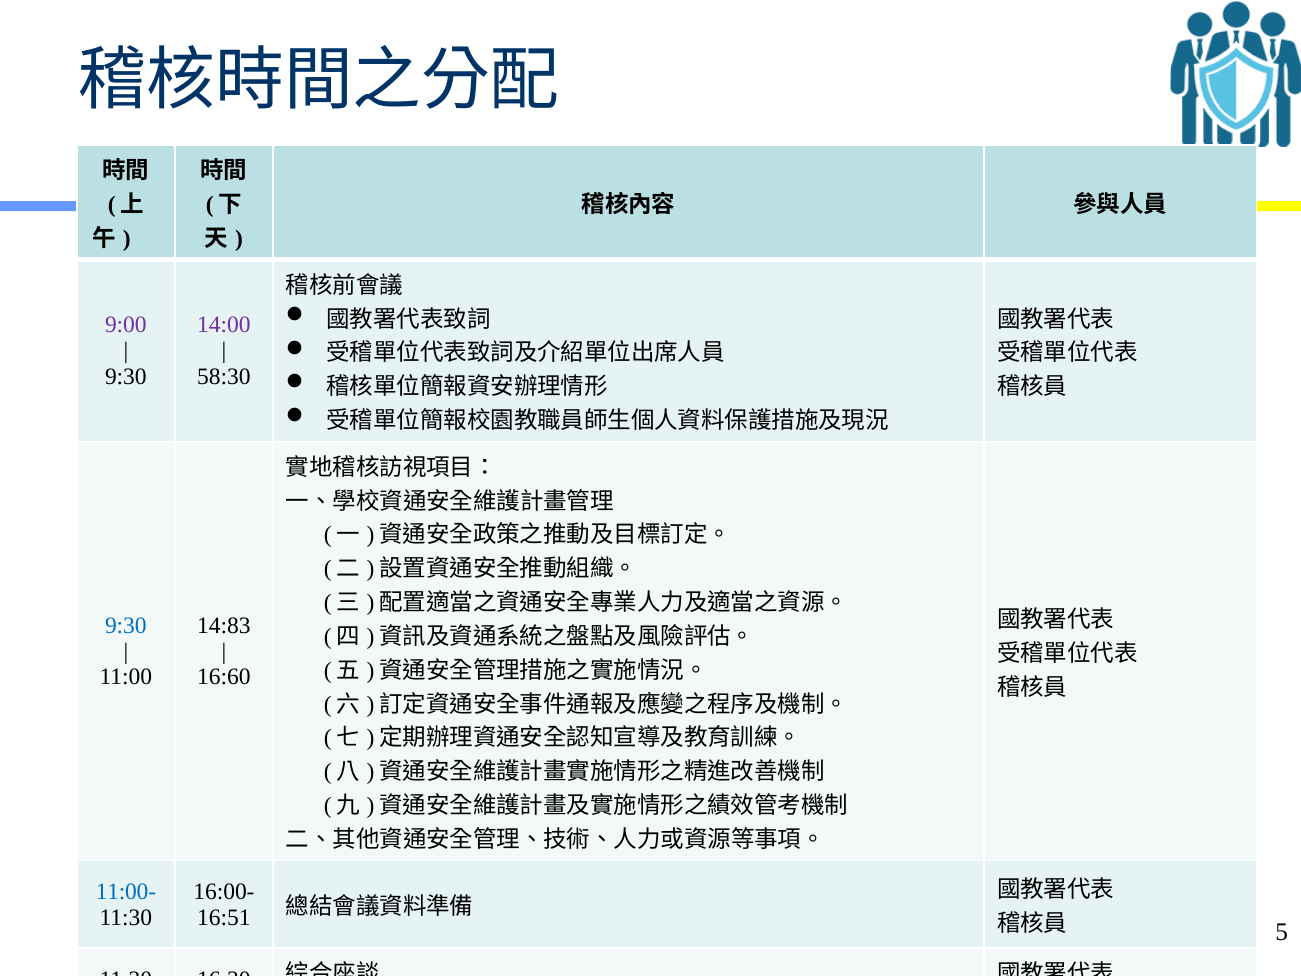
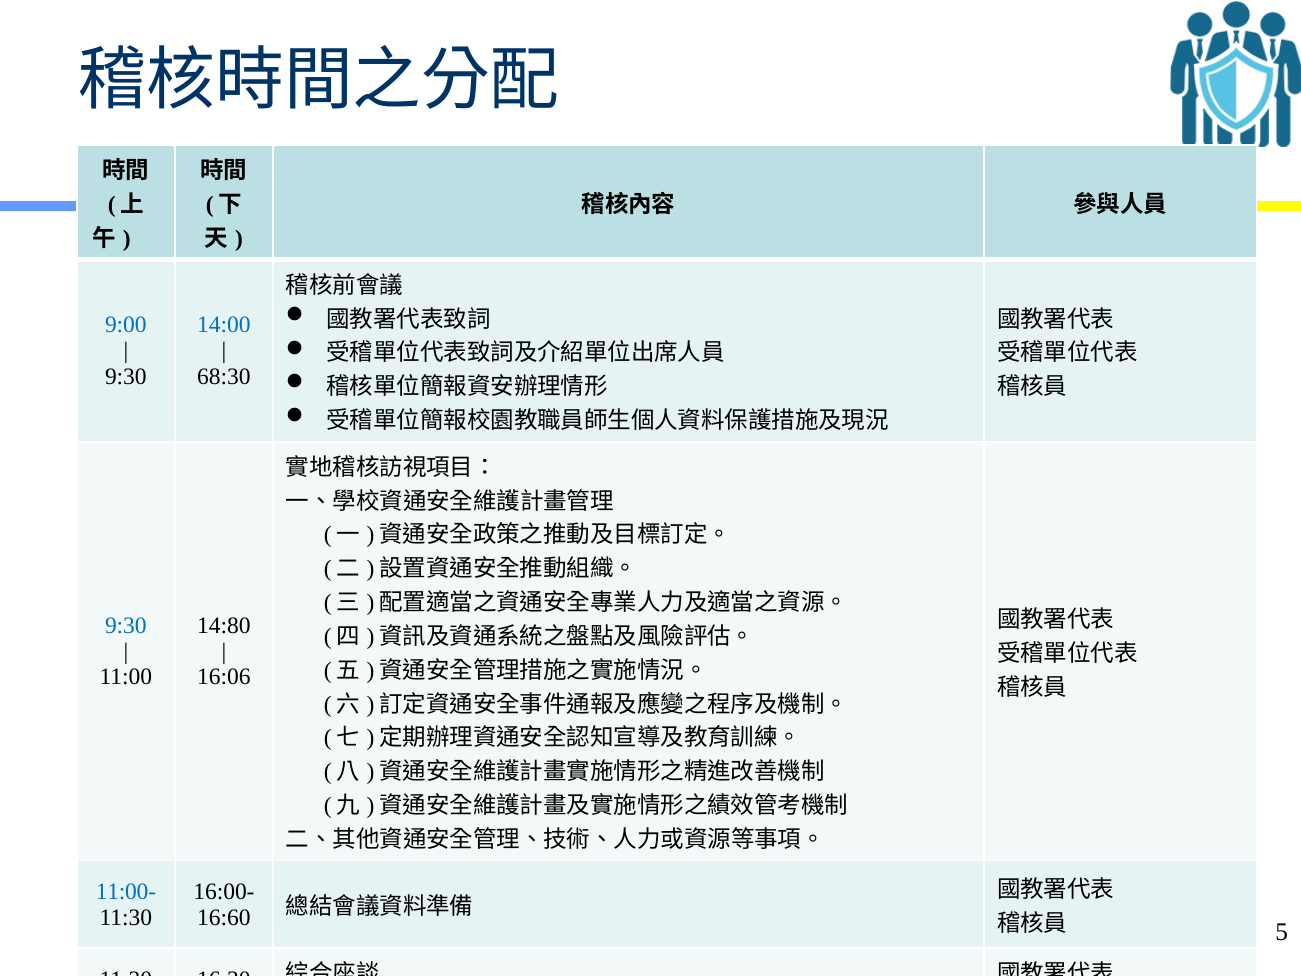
9:00 colour: purple -> blue
14:00 colour: purple -> blue
58:30: 58:30 -> 68:30
14:83: 14:83 -> 14:80
16:60: 16:60 -> 16:06
16:51: 16:51 -> 16:60
